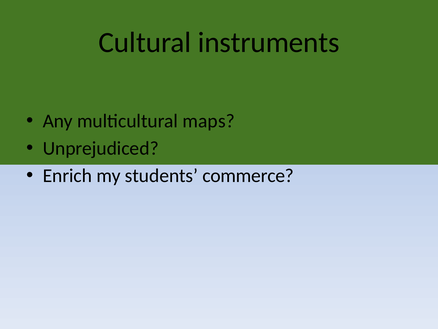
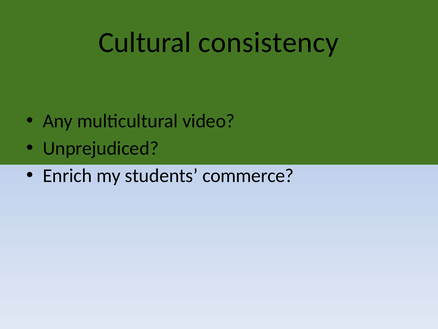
instruments: instruments -> consistency
maps: maps -> video
